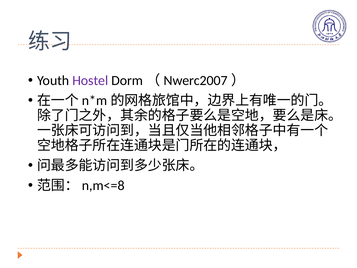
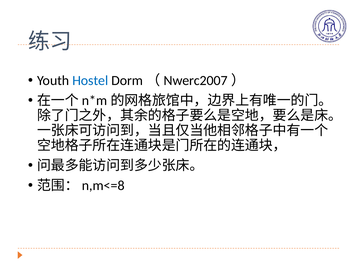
Hostel colour: purple -> blue
